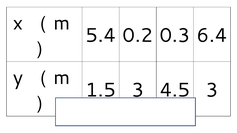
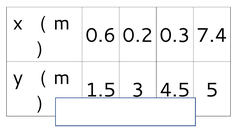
5.4: 5.4 -> 0.6
6.4: 6.4 -> 7.4
3 at (212, 90): 3 -> 5
